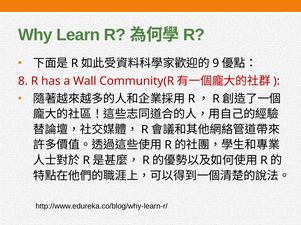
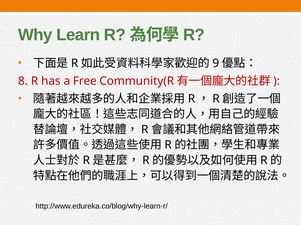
Wall: Wall -> Free
